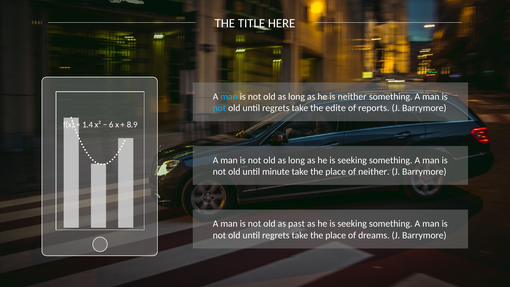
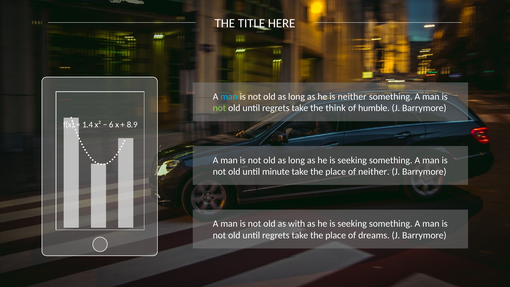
not at (219, 108) colour: light blue -> light green
edite: edite -> think
reports: reports -> humble
past: past -> with
